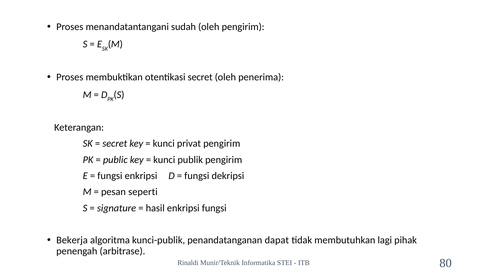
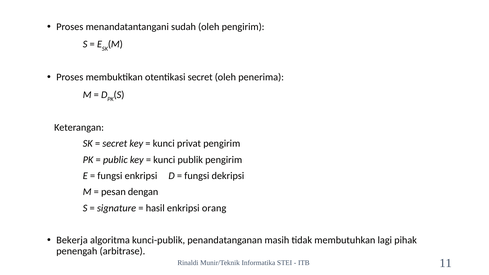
seperti: seperti -> dengan
enkripsi fungsi: fungsi -> orang
dapat: dapat -> masih
80: 80 -> 11
